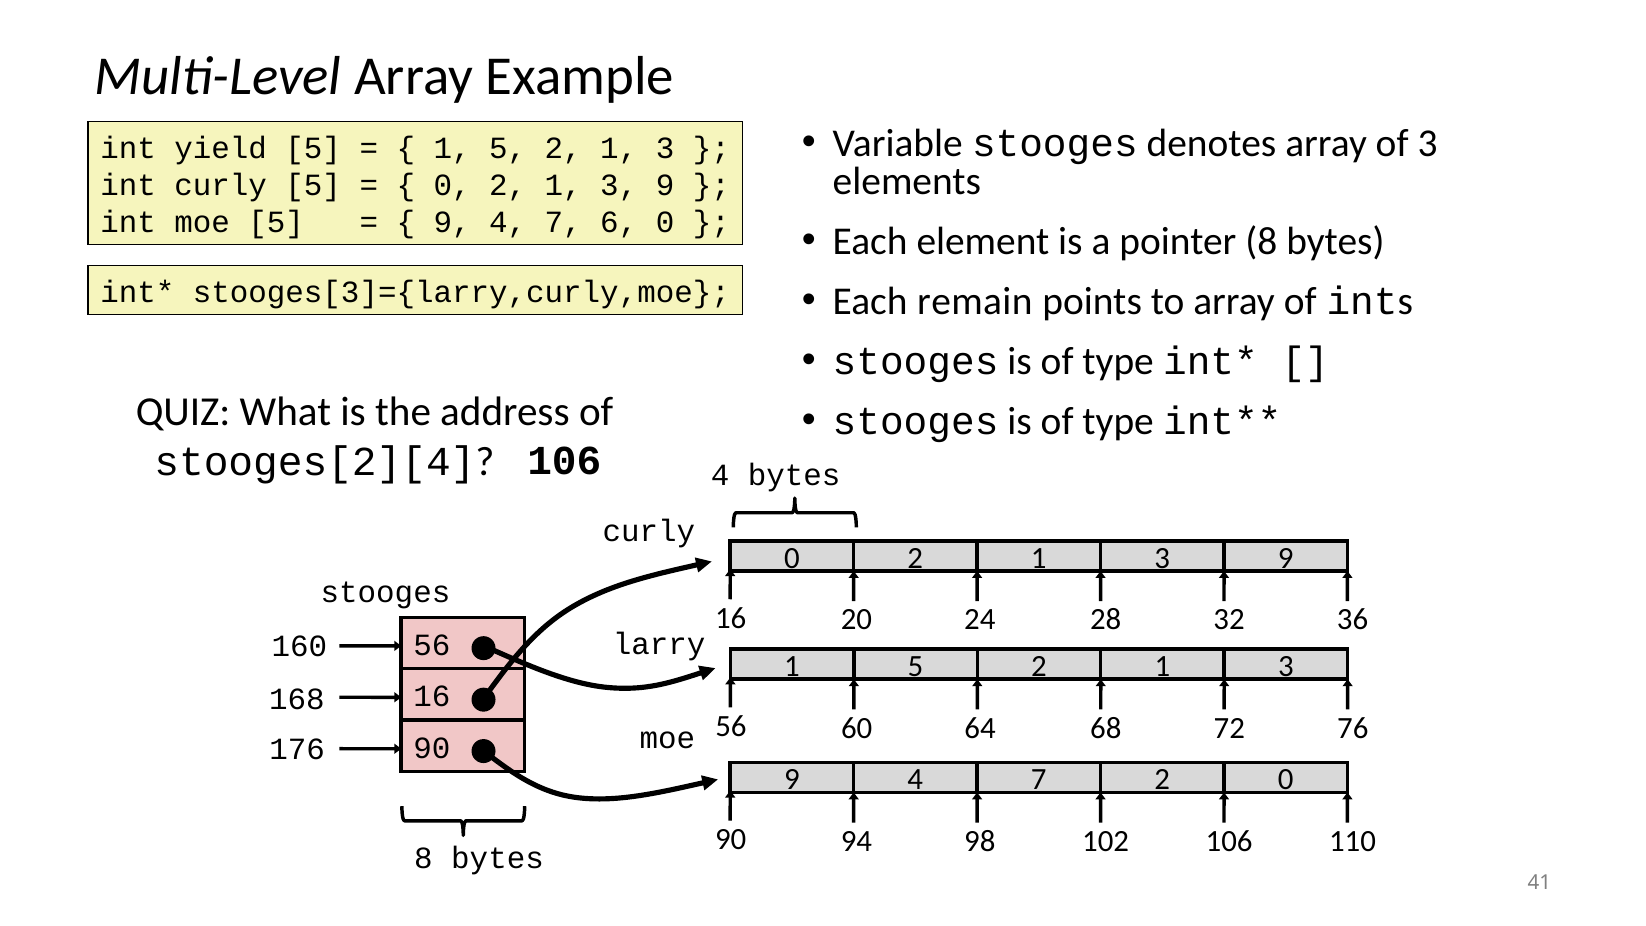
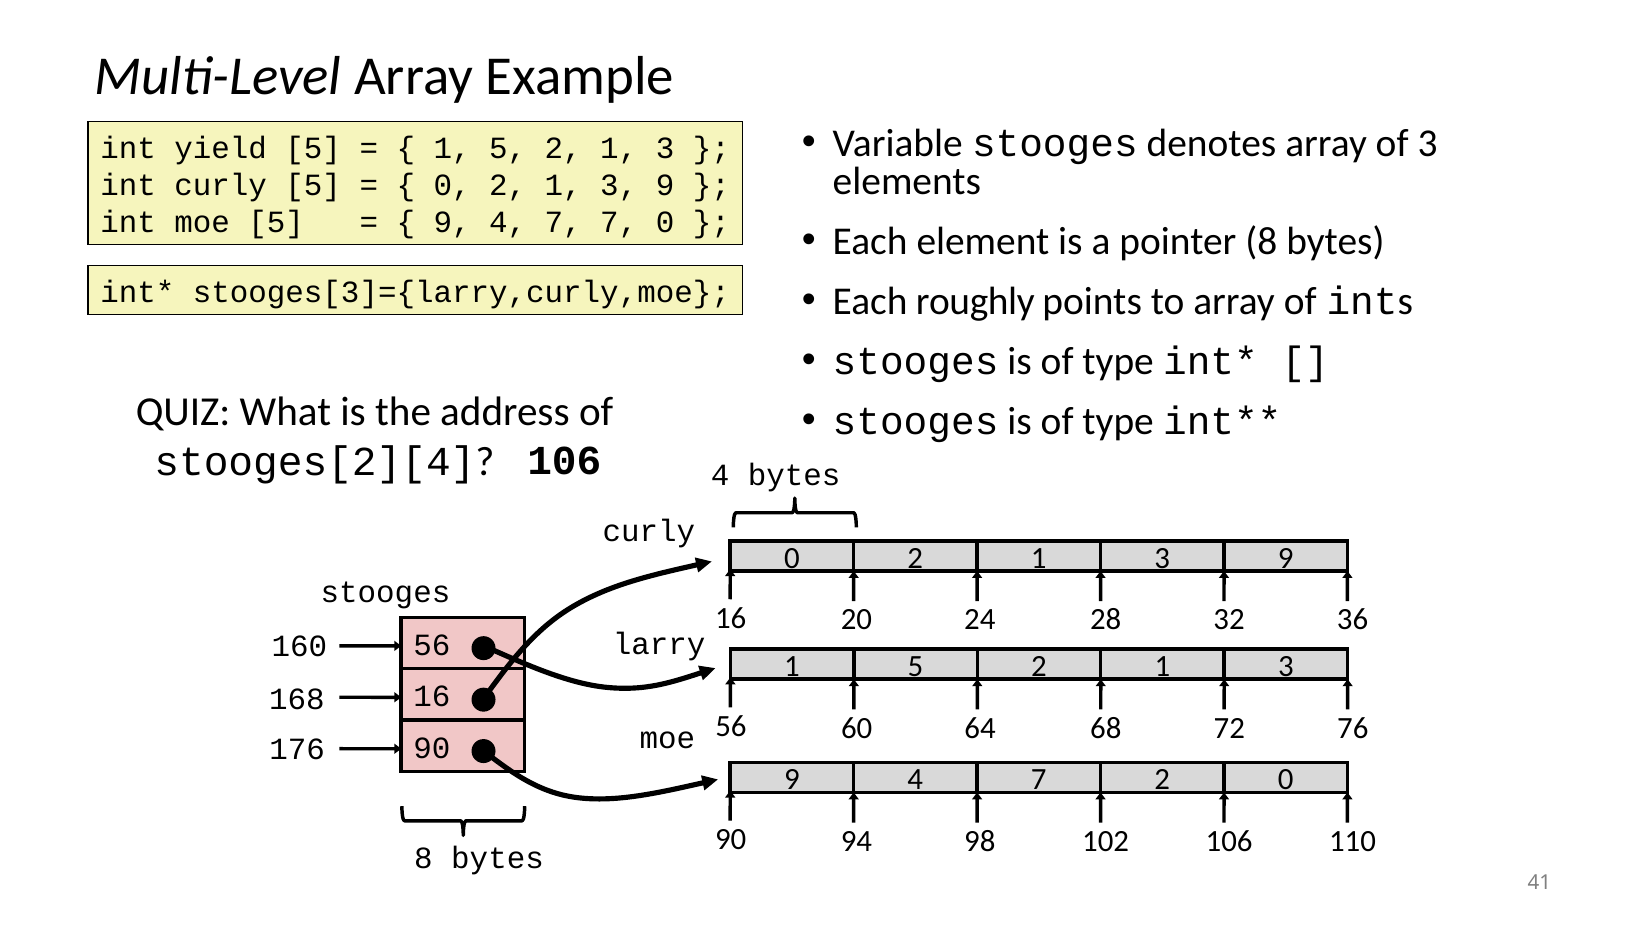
7 6: 6 -> 7
remain: remain -> roughly
